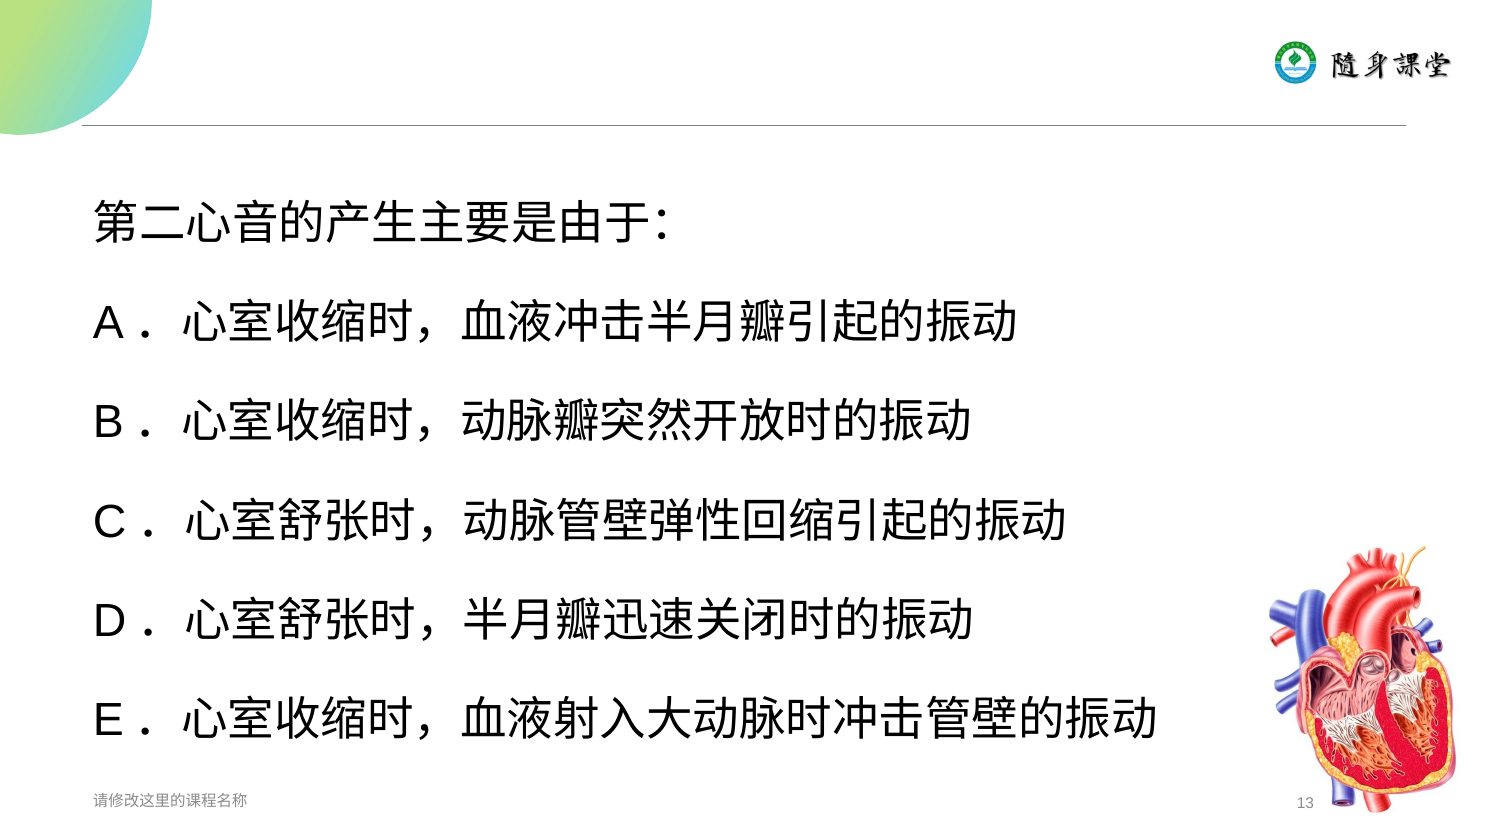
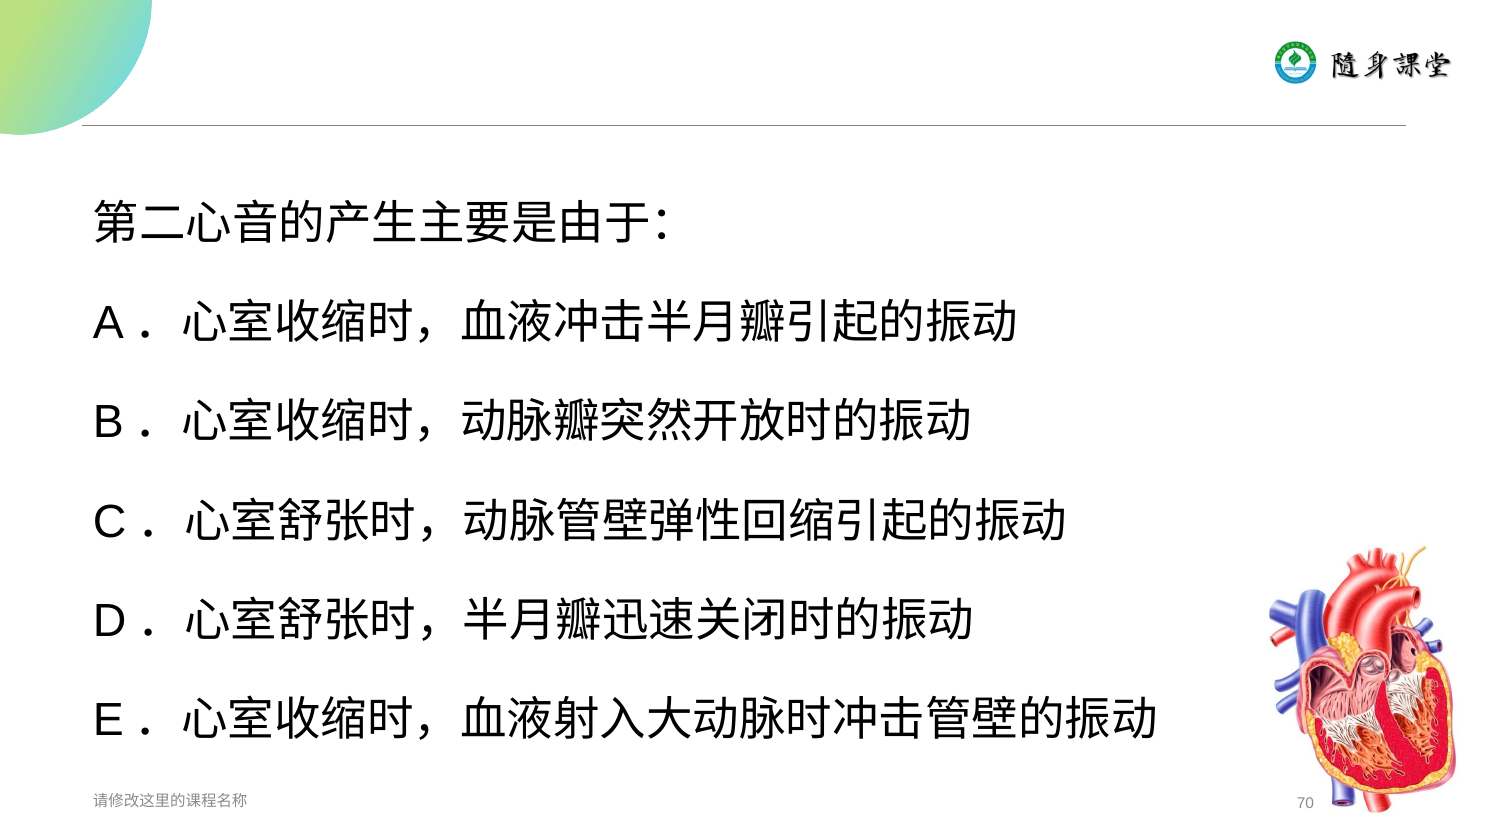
13: 13 -> 70
